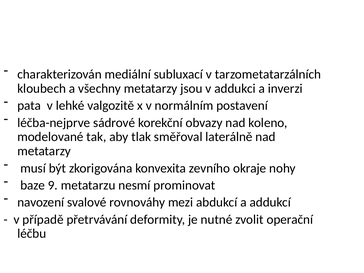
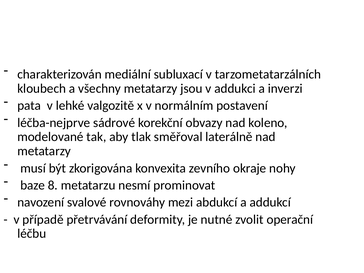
9: 9 -> 8
